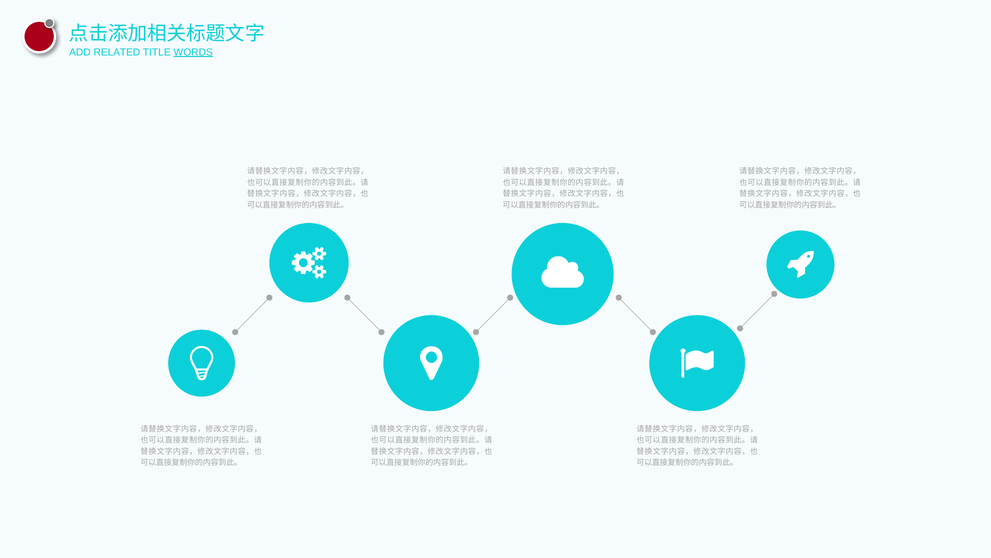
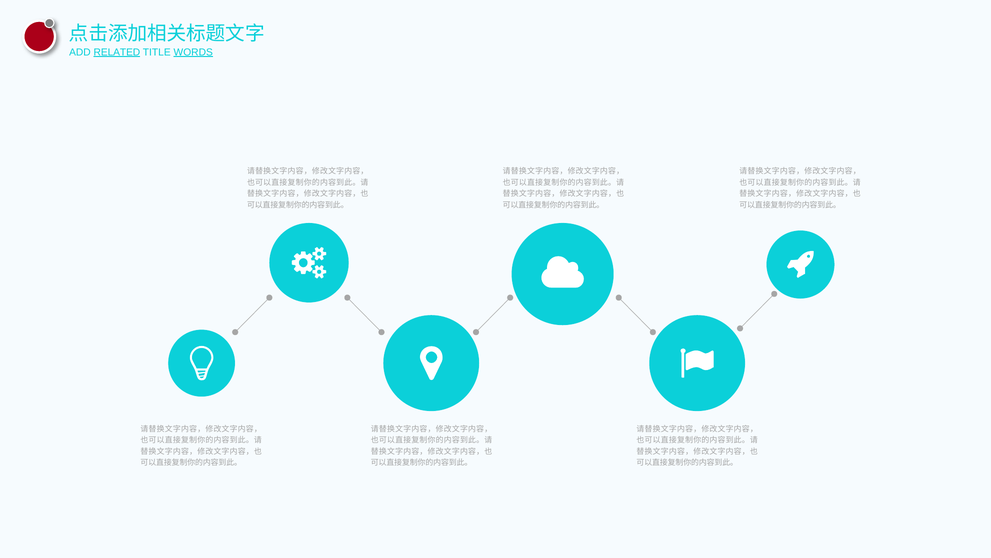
RELATED underline: none -> present
